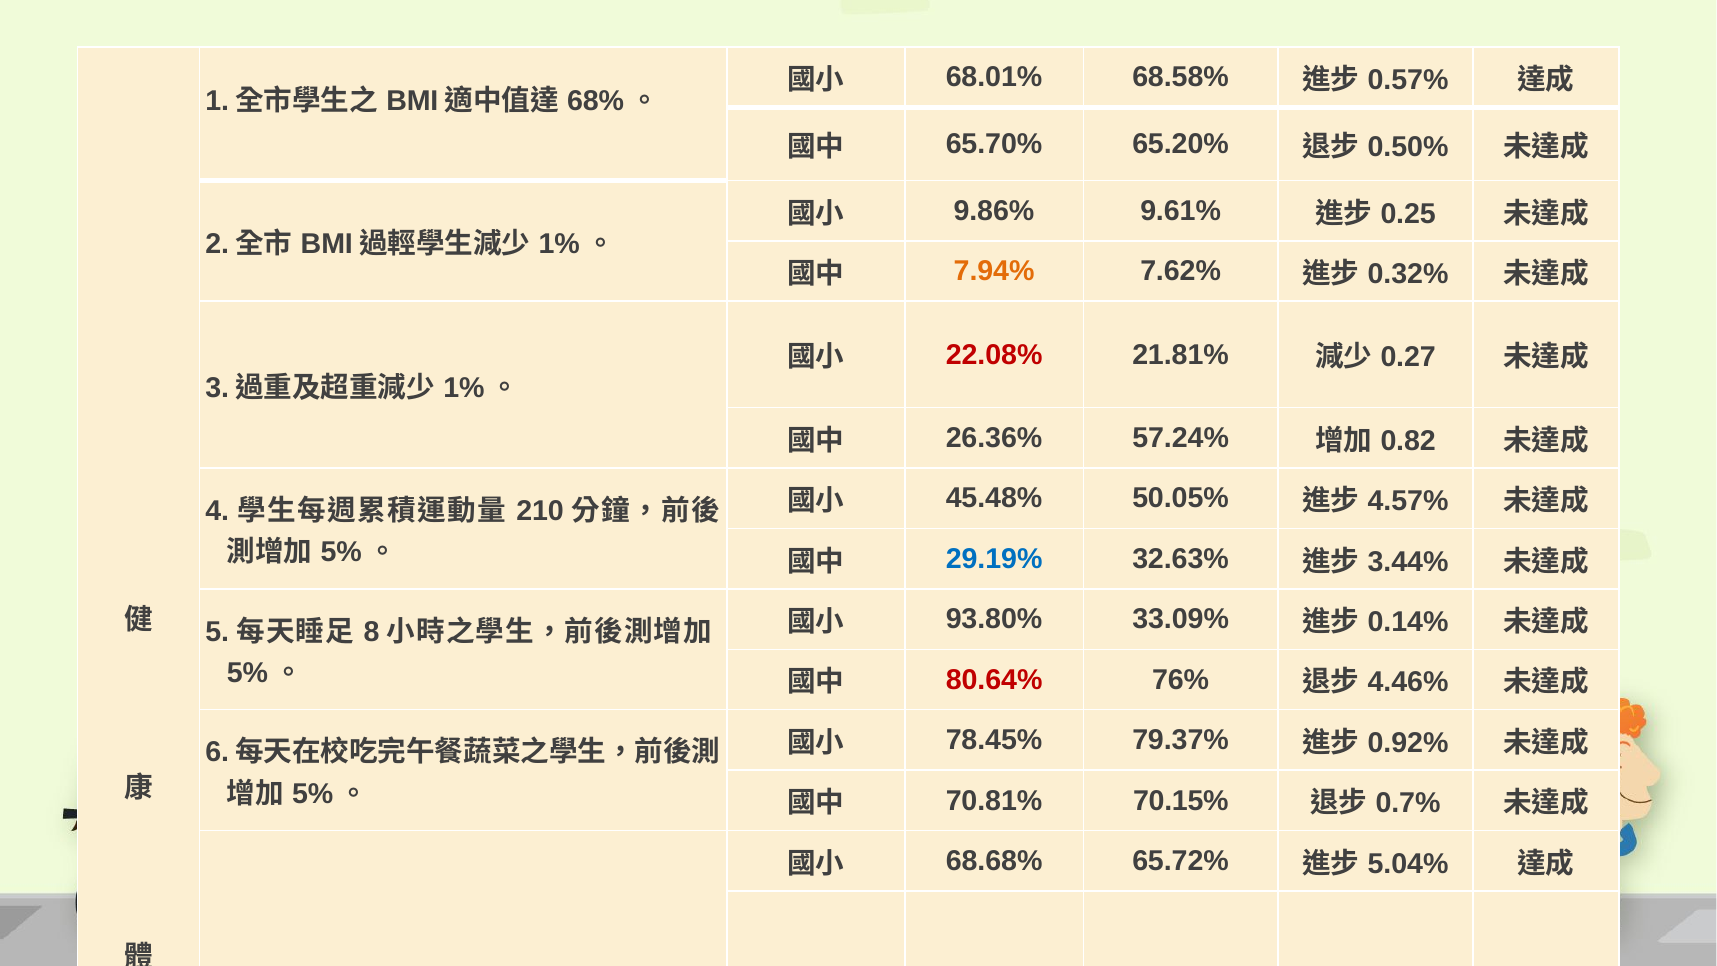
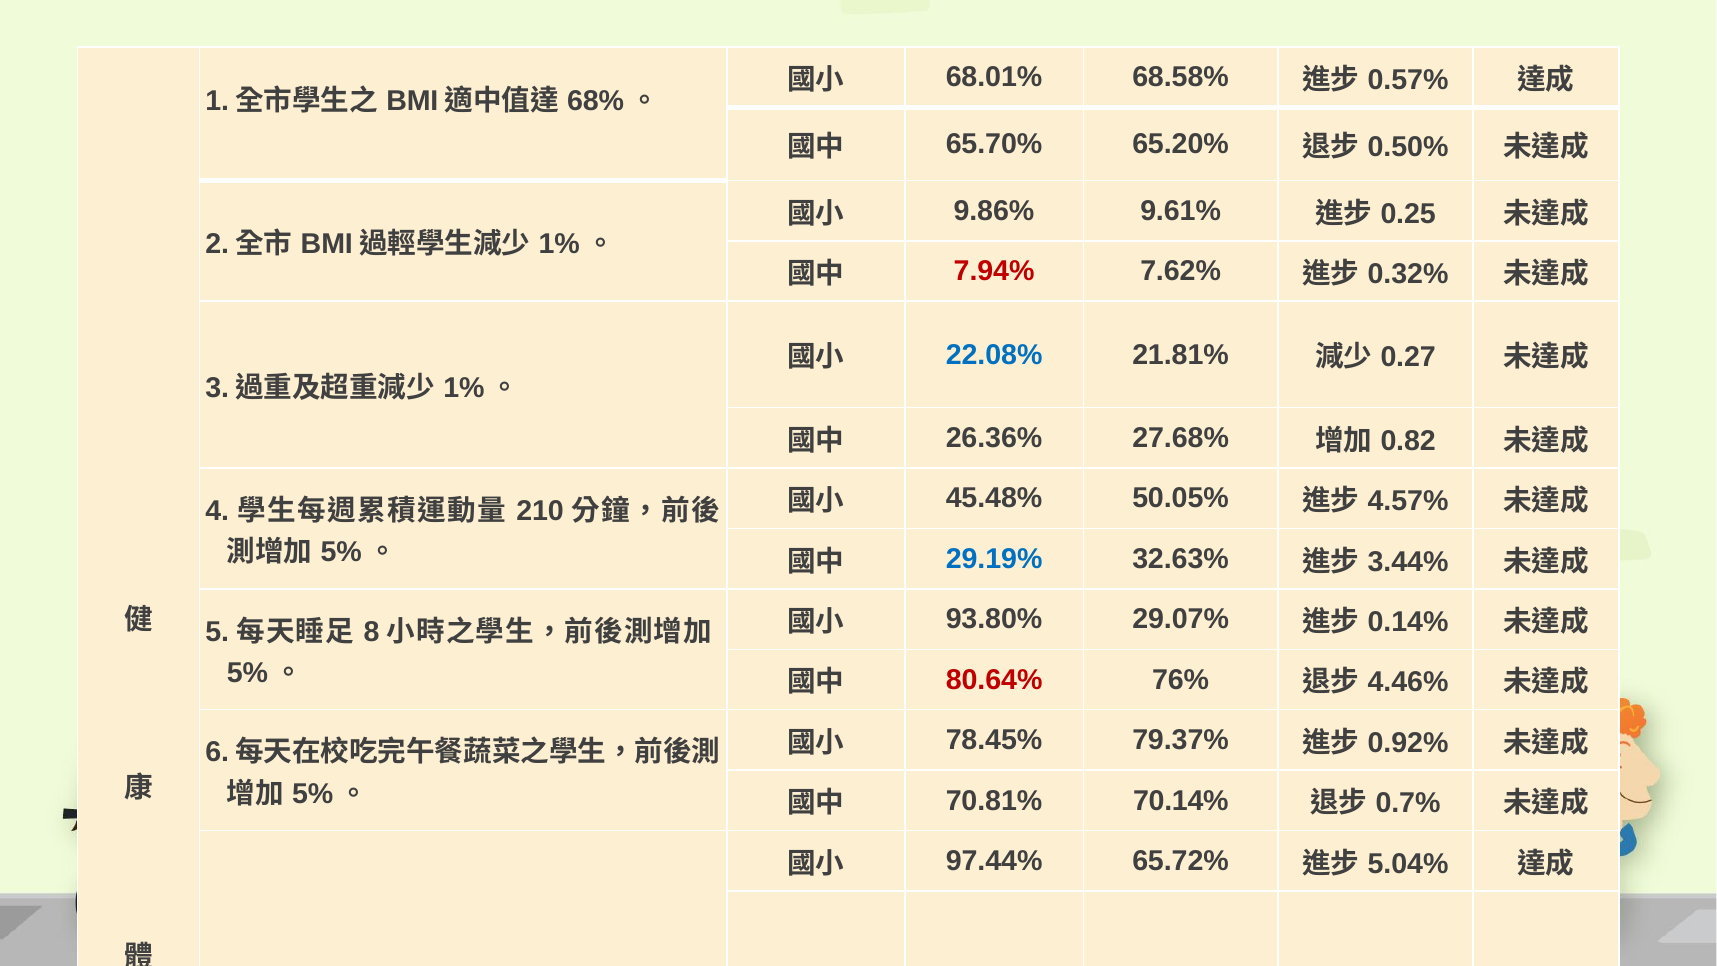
7.94% colour: orange -> red
22.08% colour: red -> blue
57.24%: 57.24% -> 27.68%
33.09%: 33.09% -> 29.07%
70.15%: 70.15% -> 70.14%
68.68%: 68.68% -> 97.44%
